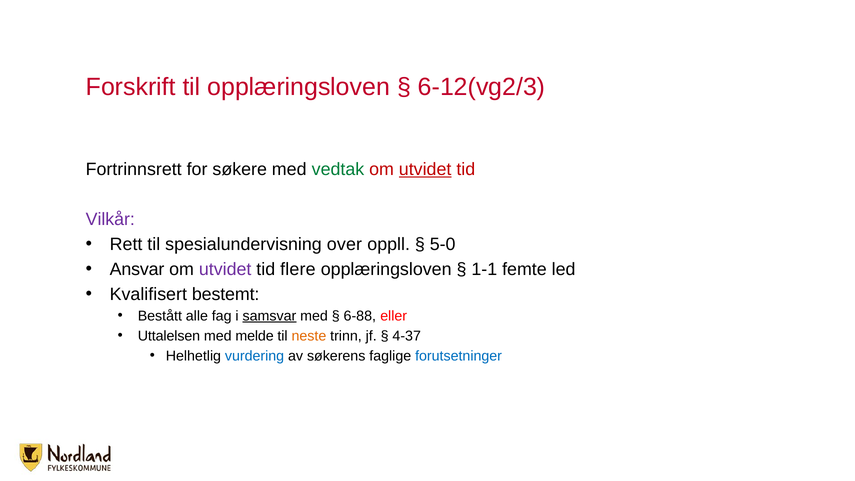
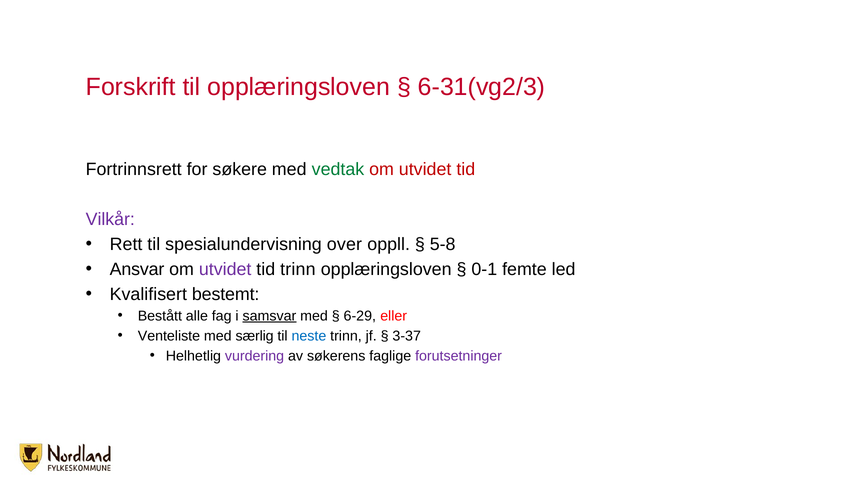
6-12(vg2/3: 6-12(vg2/3 -> 6-31(vg2/3
utvidet at (425, 169) underline: present -> none
5-0: 5-0 -> 5-8
tid flere: flere -> trinn
1-1: 1-1 -> 0-1
6-88: 6-88 -> 6-29
Uttalelsen: Uttalelsen -> Venteliste
melde: melde -> særlig
neste colour: orange -> blue
4-37: 4-37 -> 3-37
vurdering colour: blue -> purple
forutsetninger colour: blue -> purple
